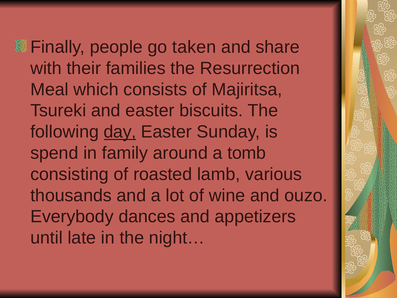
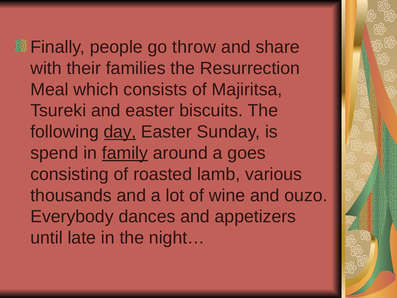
taken: taken -> throw
family underline: none -> present
tomb: tomb -> goes
